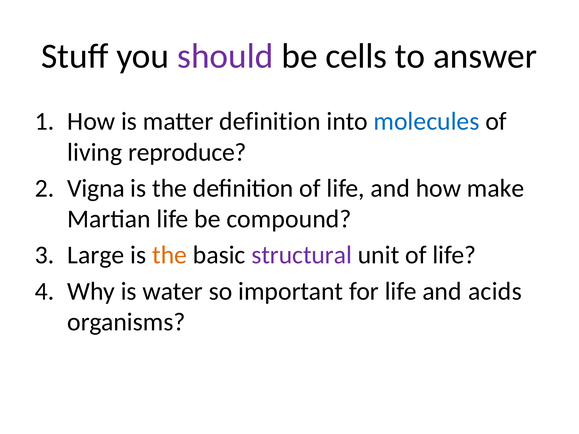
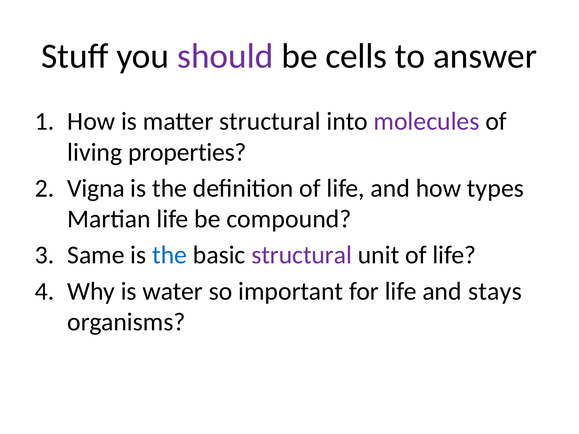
matter definition: definition -> structural
molecules colour: blue -> purple
reproduce: reproduce -> properties
make: make -> types
Large: Large -> Same
the at (170, 255) colour: orange -> blue
acids: acids -> stays
